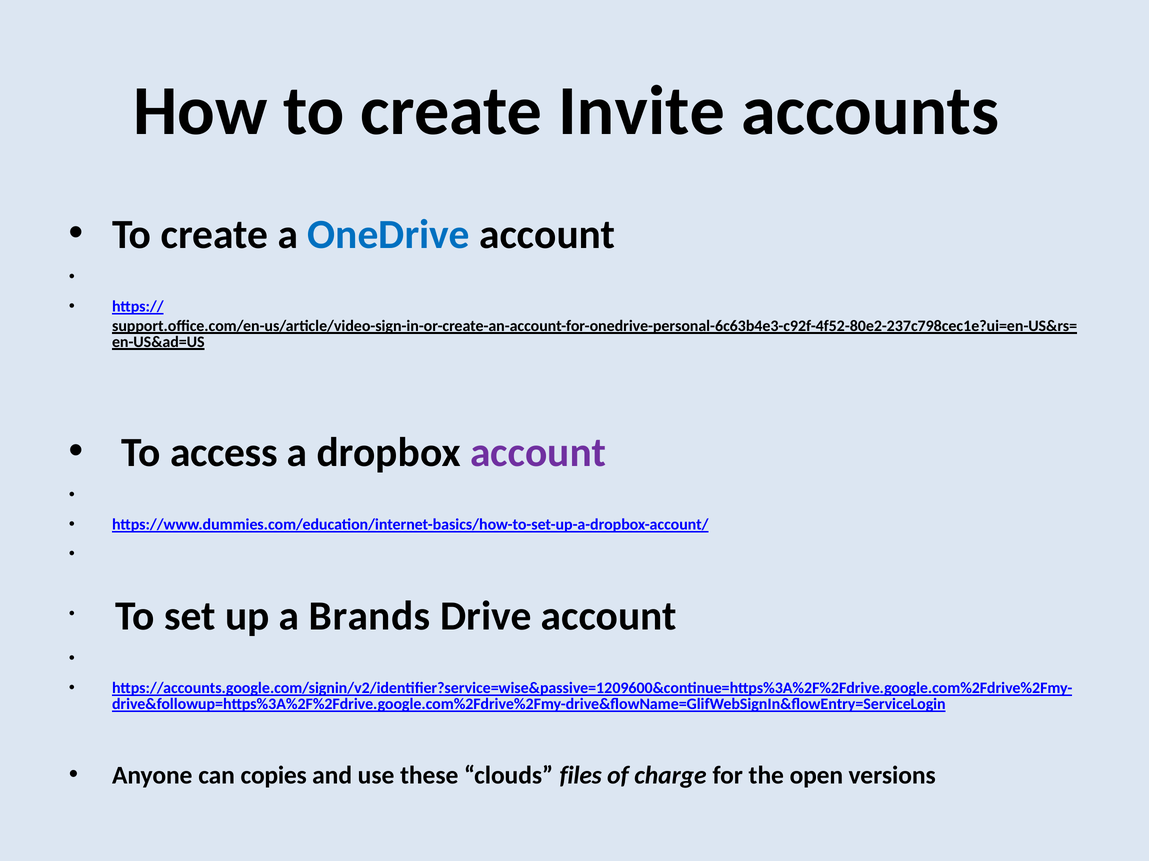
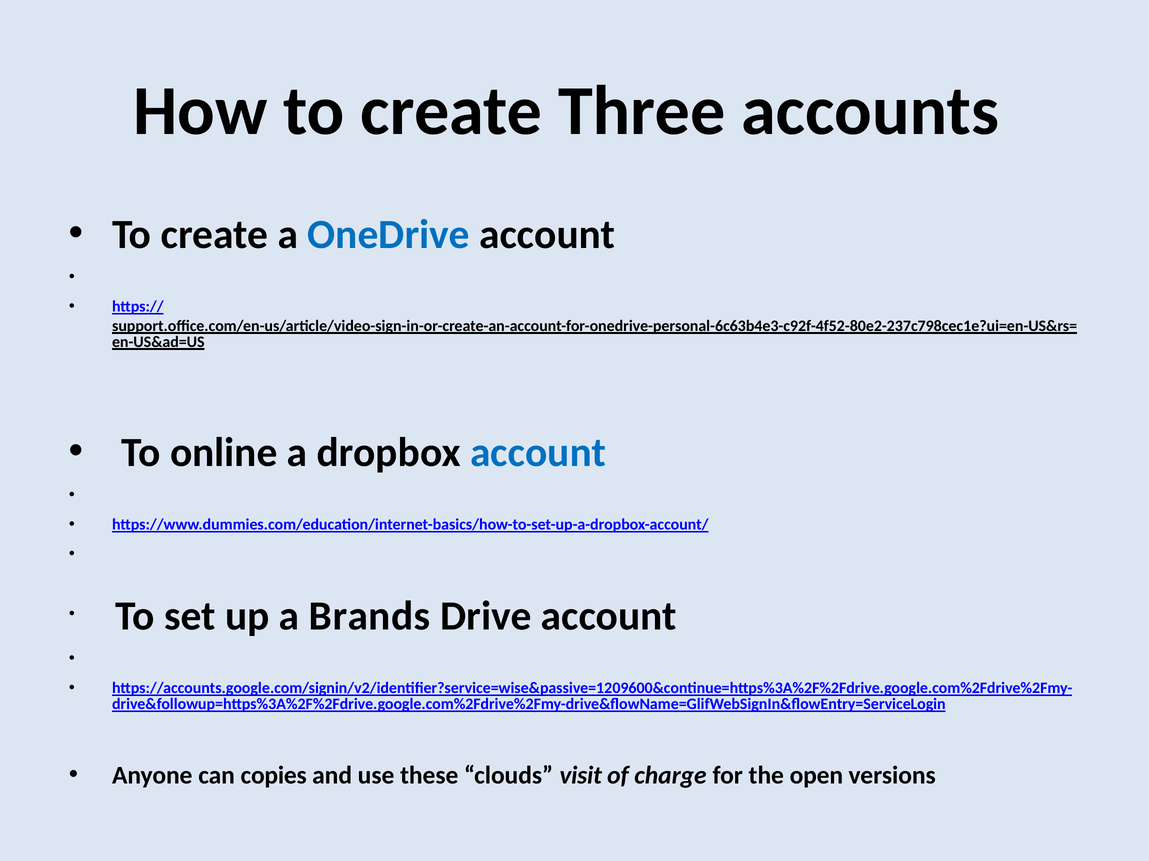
Invite: Invite -> Three
access: access -> online
account at (538, 453) colour: purple -> blue
files: files -> visit
